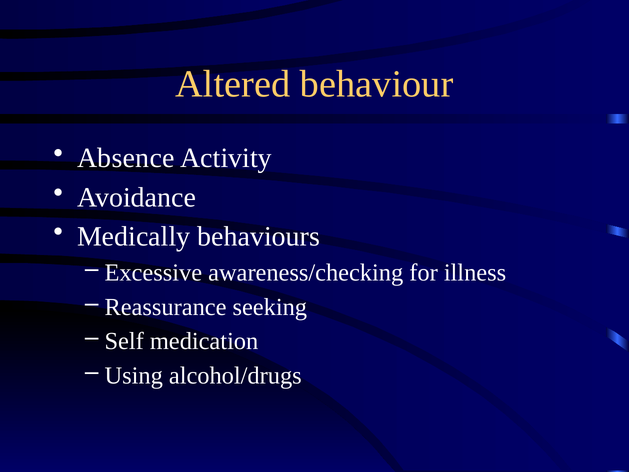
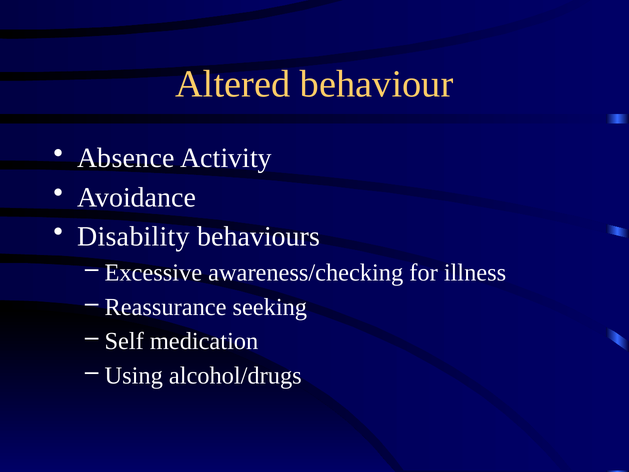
Medically: Medically -> Disability
